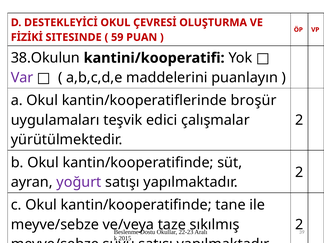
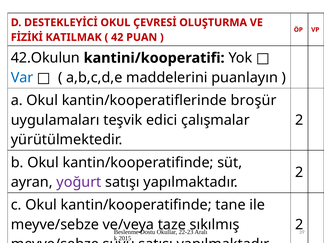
SITESINDE: SITESINDE -> KATILMAK
59: 59 -> 42
38.Okulun: 38.Okulun -> 42.Okulun
Var colour: purple -> blue
